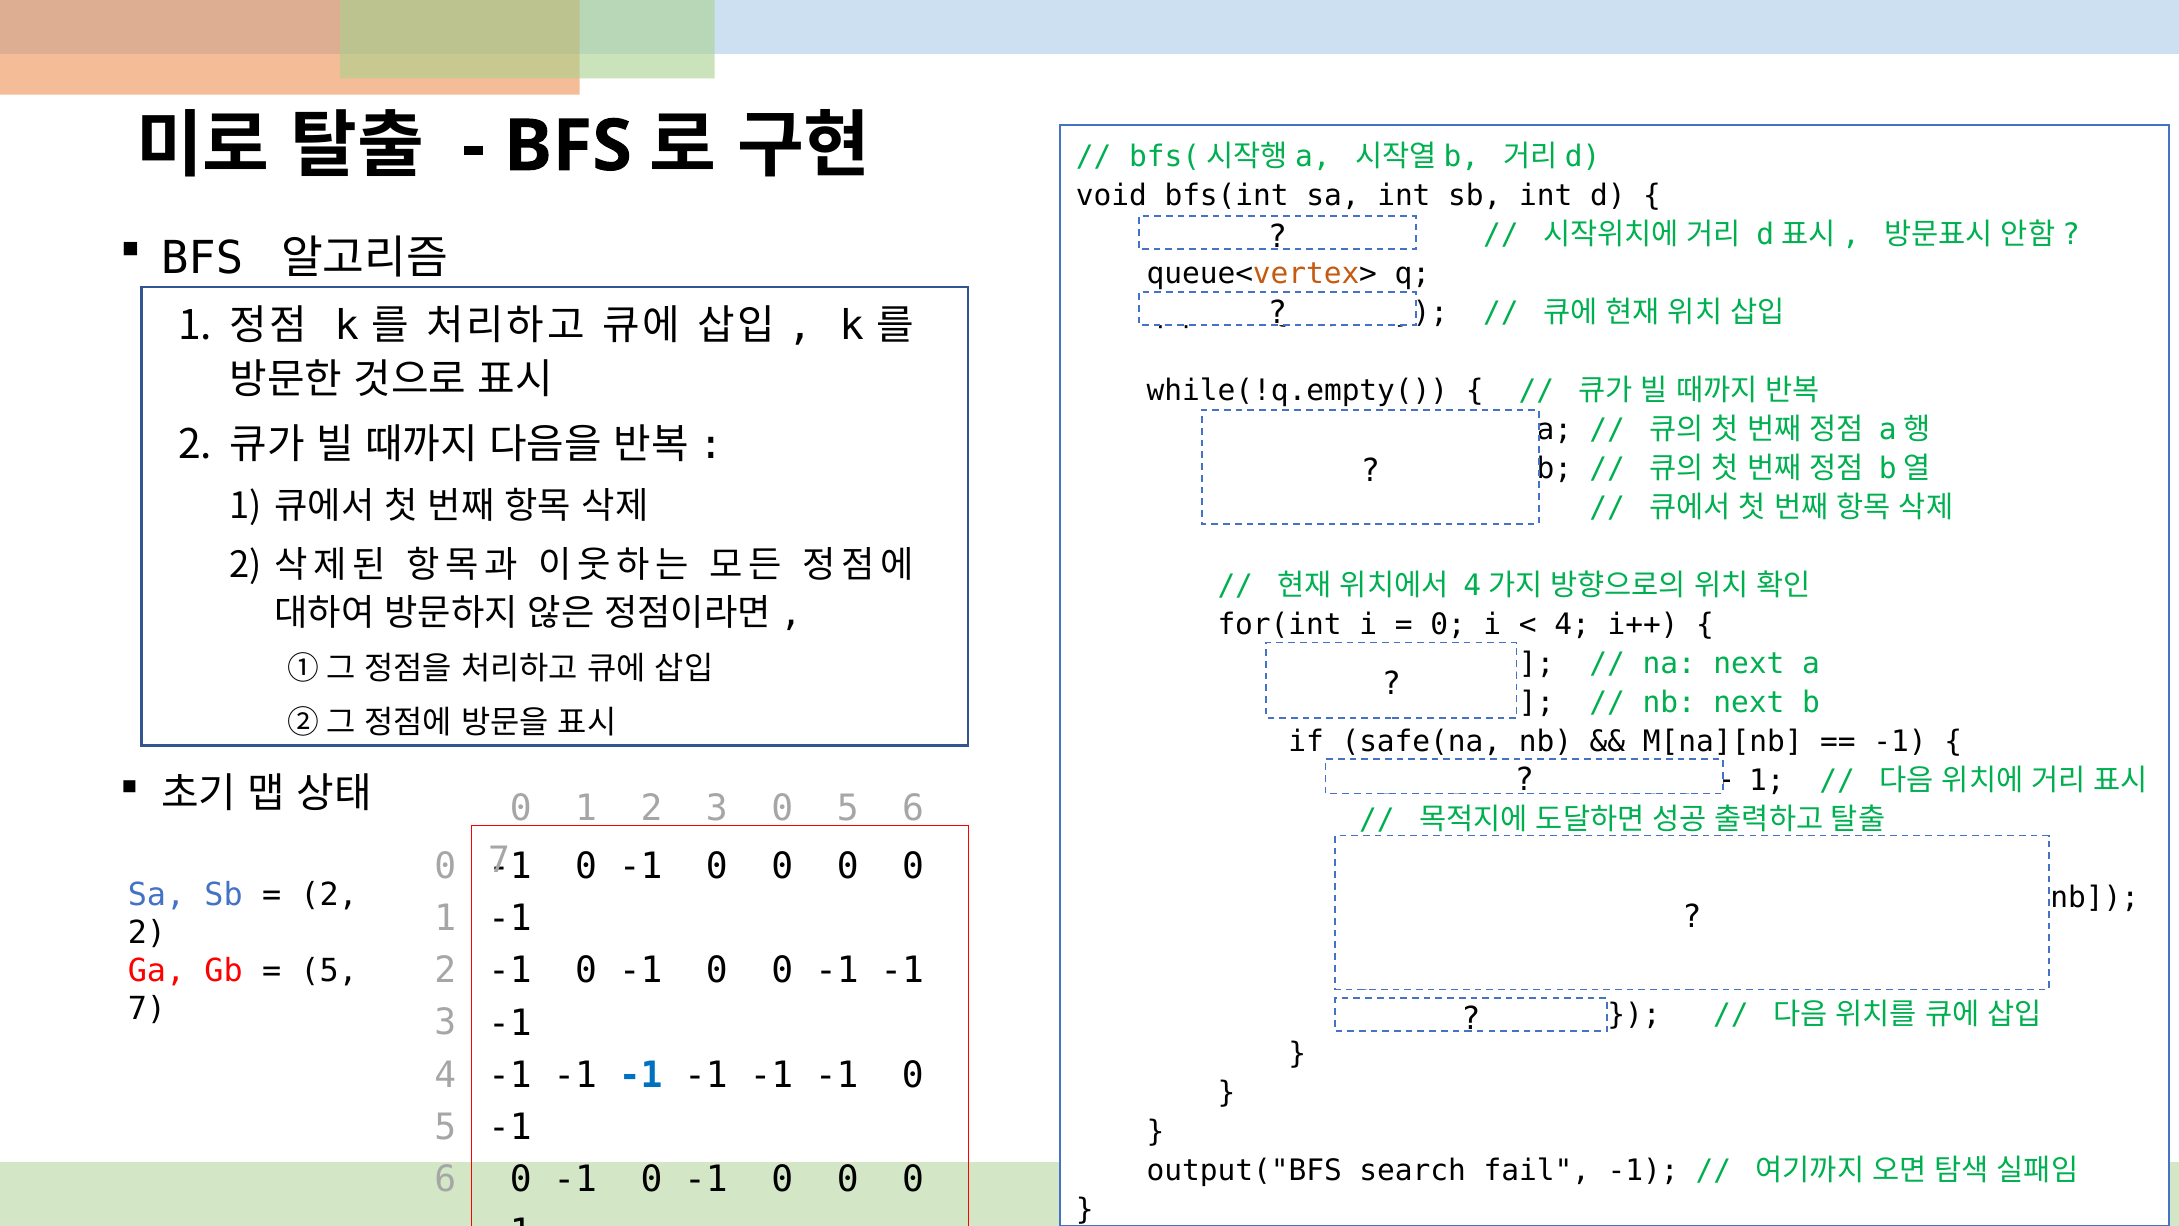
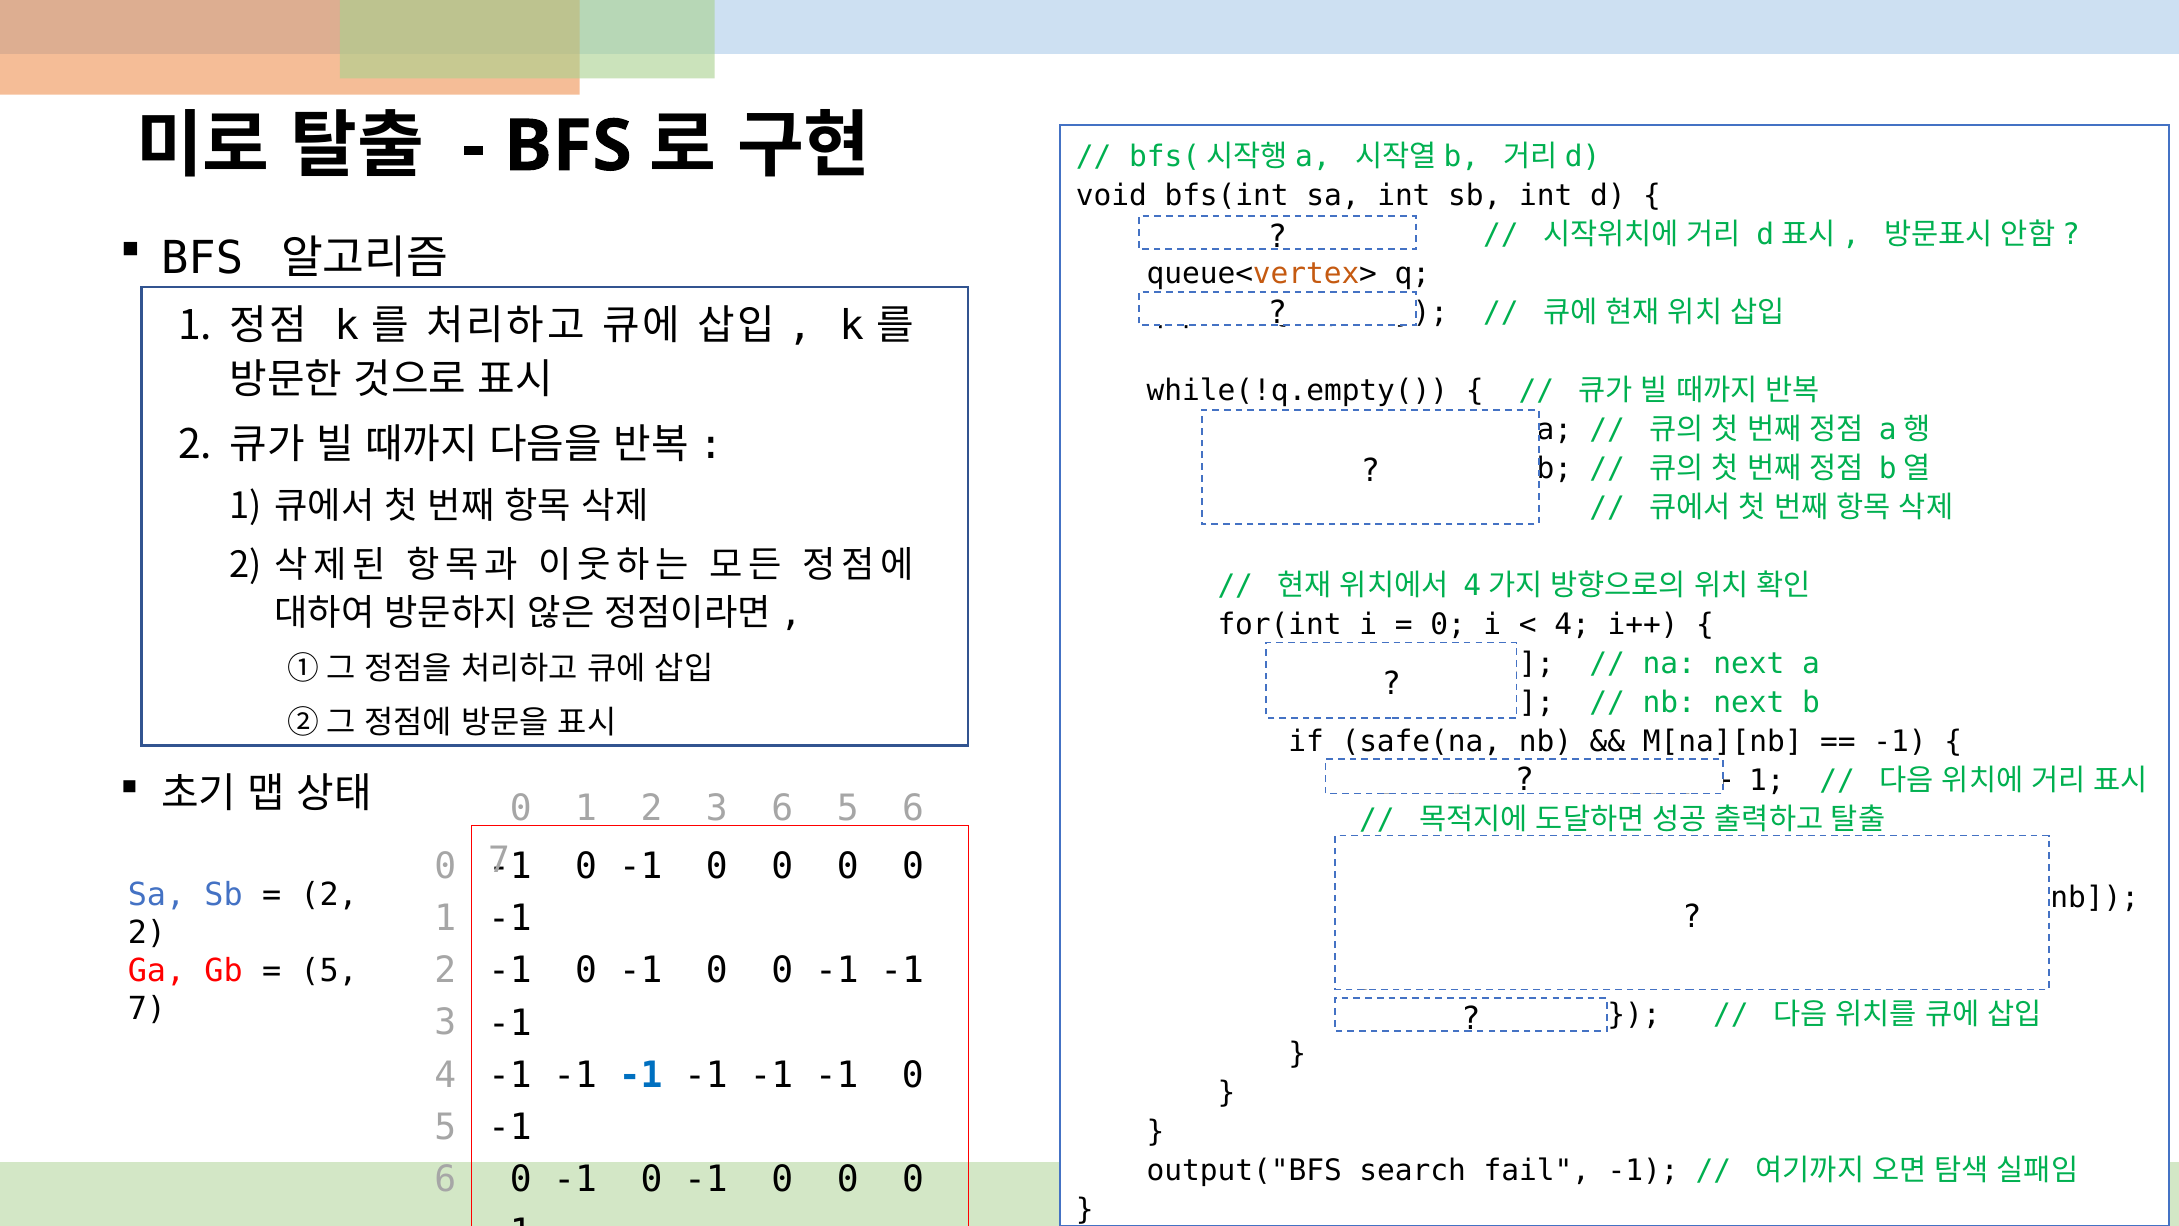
3 0: 0 -> 6
